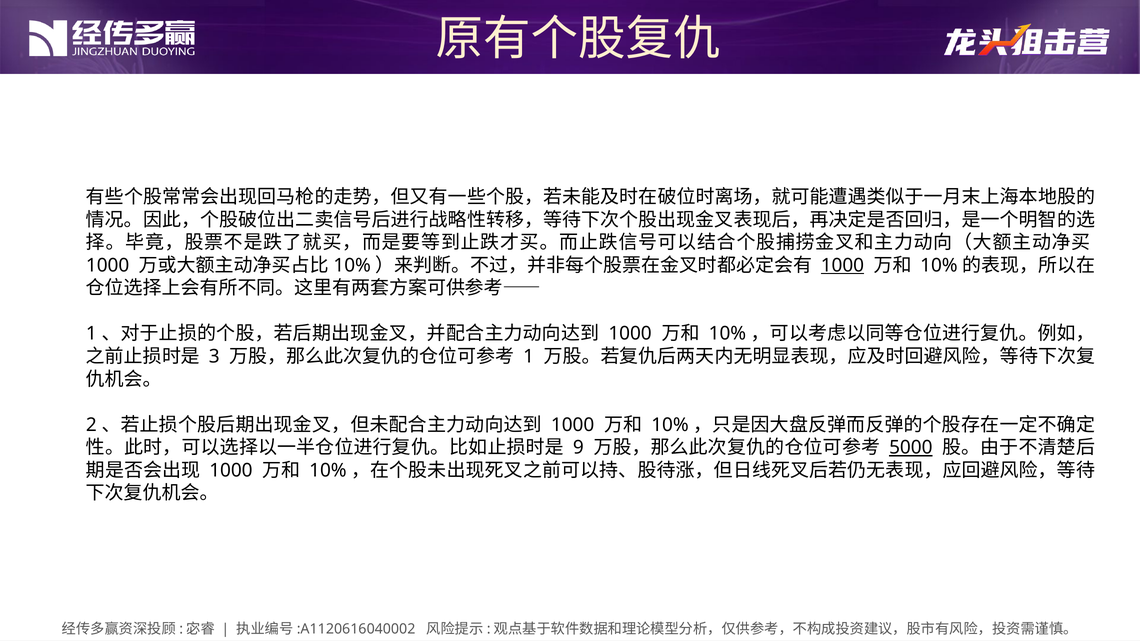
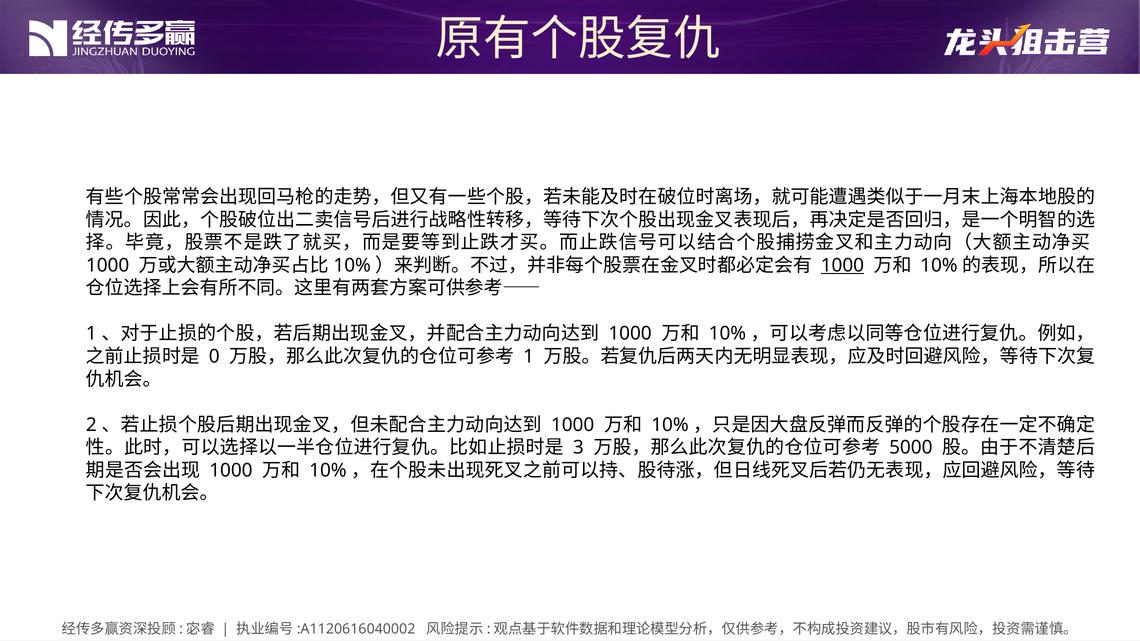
3: 3 -> 0
9: 9 -> 3
5000 underline: present -> none
